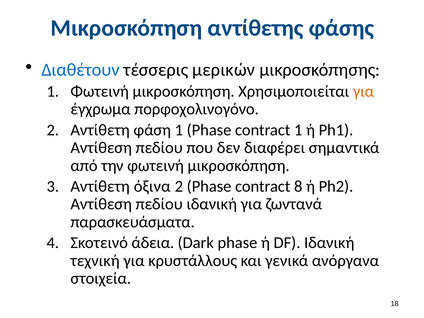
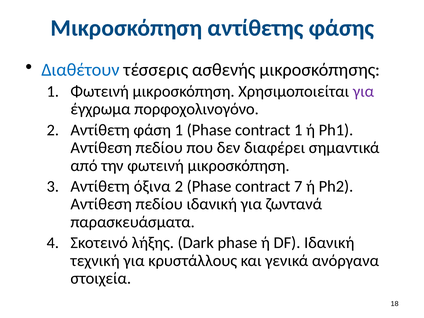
μερικών: μερικών -> ασθενής
για at (363, 91) colour: orange -> purple
8: 8 -> 7
άδεια: άδεια -> λήξης
